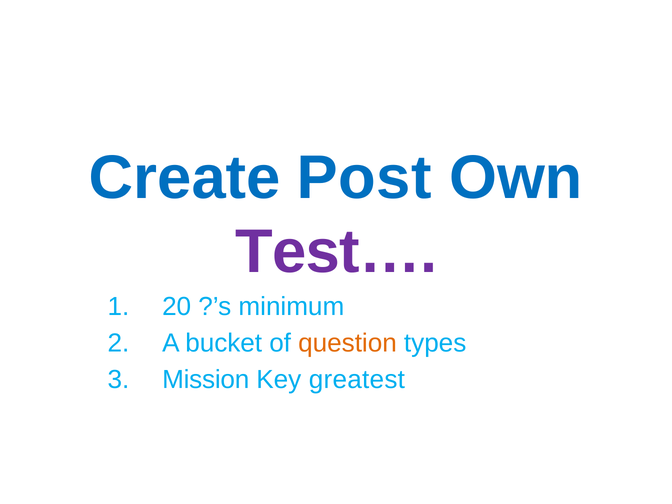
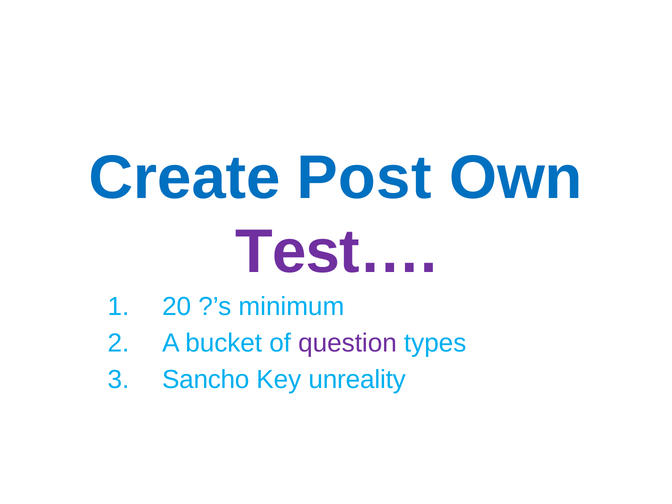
question colour: orange -> purple
Mission: Mission -> Sancho
greatest: greatest -> unreality
